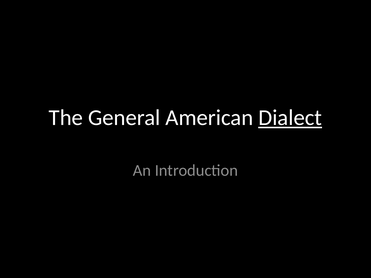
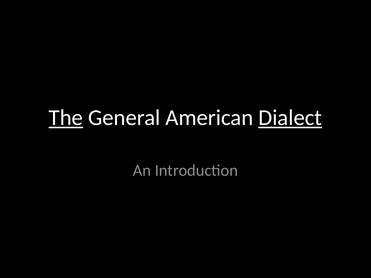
The underline: none -> present
